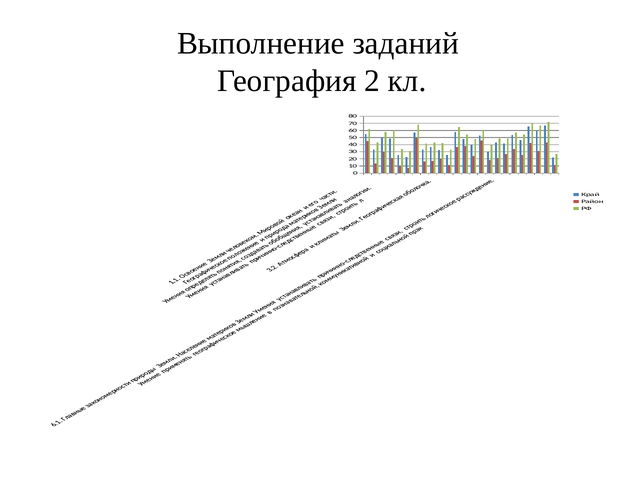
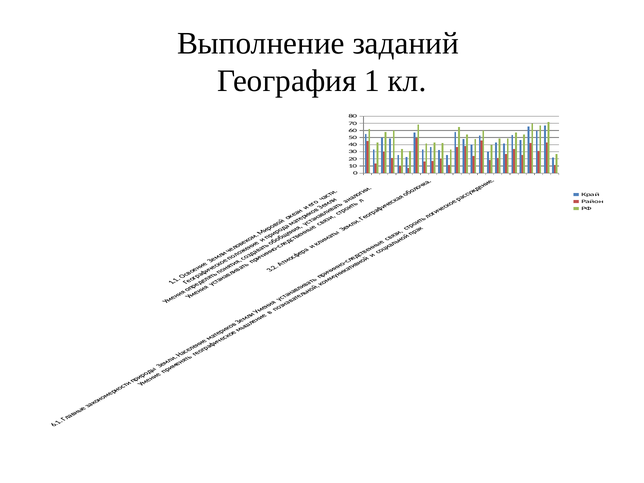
2: 2 -> 1
